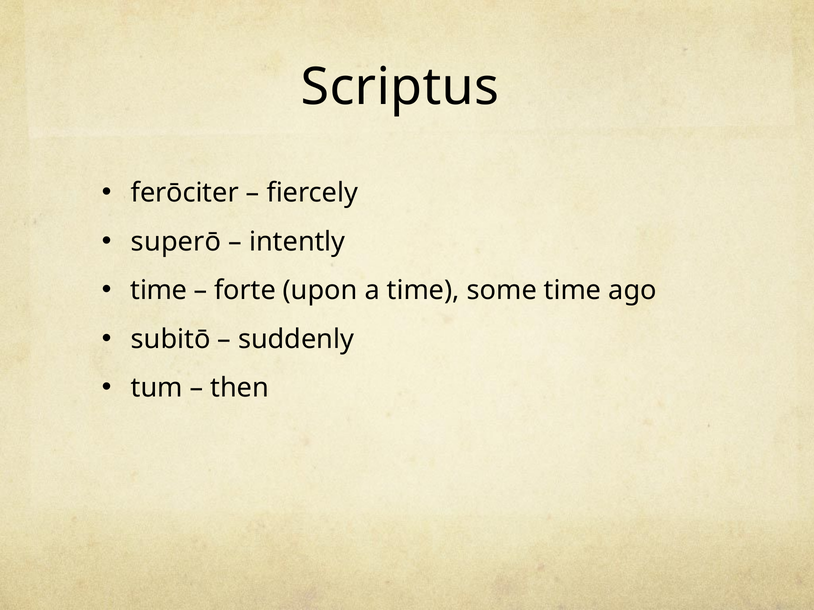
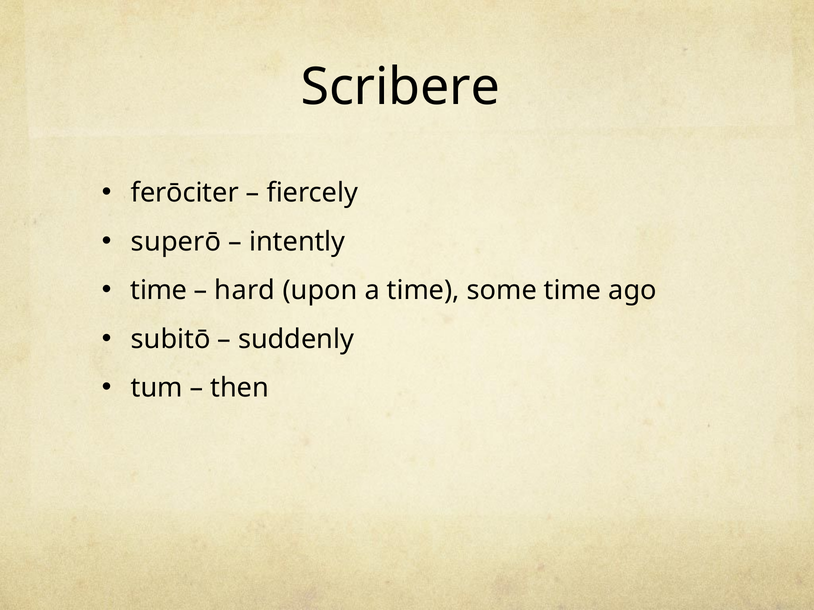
Scriptus: Scriptus -> Scribere
forte: forte -> hard
